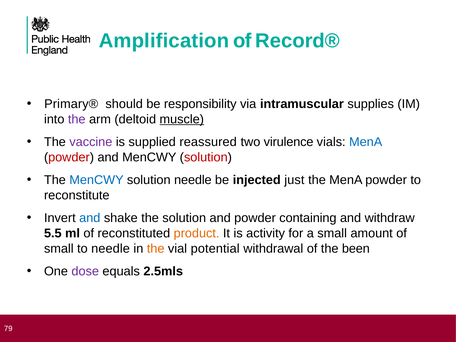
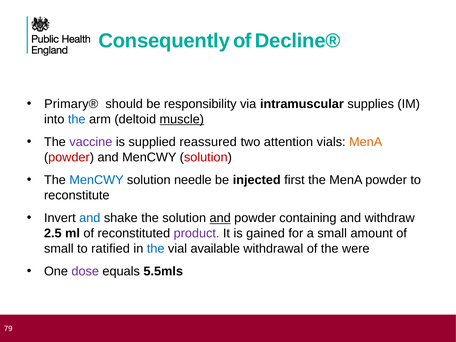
Amplification: Amplification -> Consequently
Record®: Record® -> Decline®
the at (77, 119) colour: purple -> blue
virulence: virulence -> attention
MenA at (366, 142) colour: blue -> orange
just: just -> first
and at (220, 218) underline: none -> present
5.5: 5.5 -> 2.5
product colour: orange -> purple
activity: activity -> gained
to needle: needle -> ratified
the at (156, 249) colour: orange -> blue
potential: potential -> available
been: been -> were
2.5mls: 2.5mls -> 5.5mls
